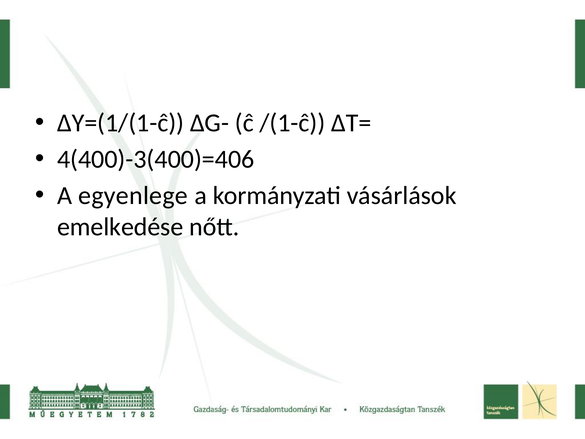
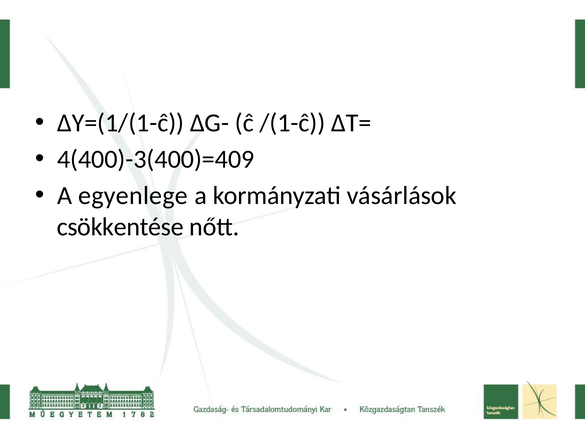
4(400)-3(400)=406: 4(400)-3(400)=406 -> 4(400)-3(400)=409
emelkedése: emelkedése -> csökkentése
